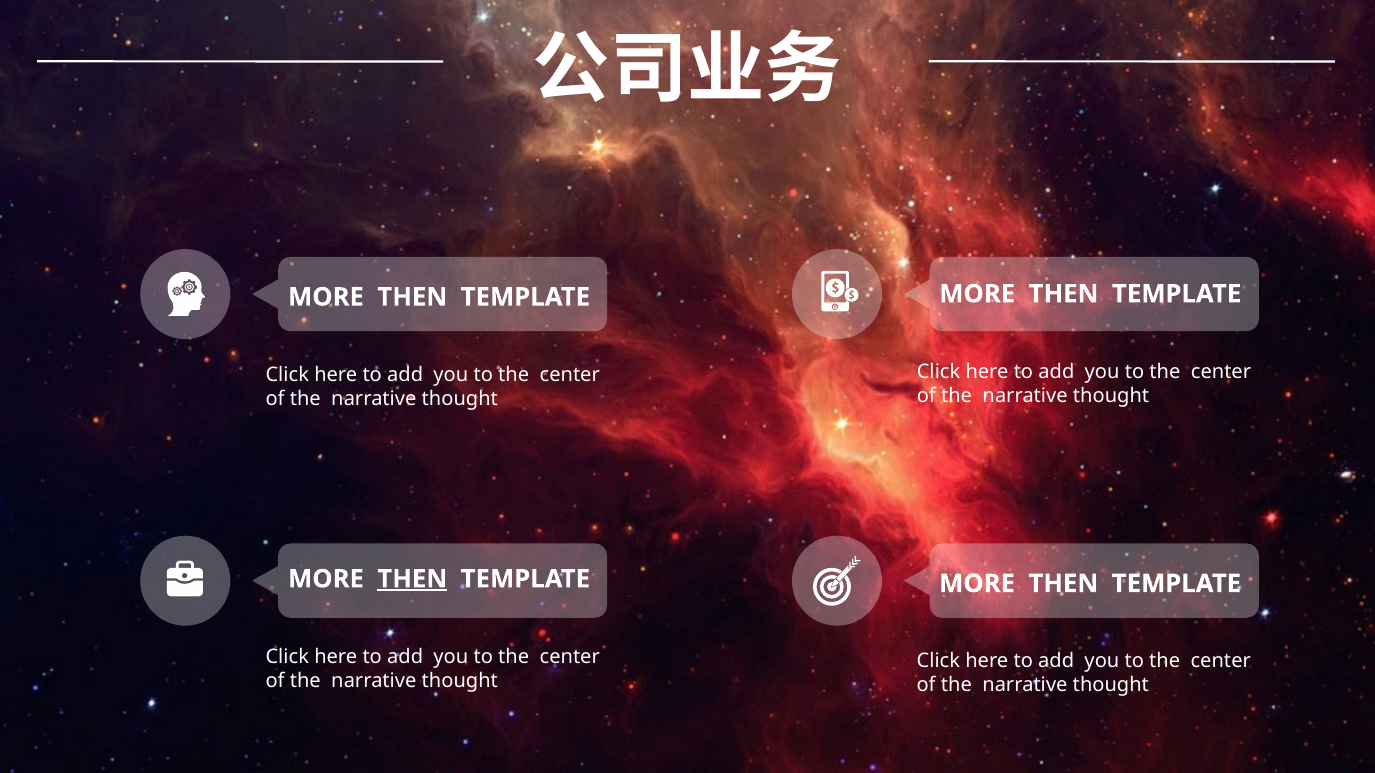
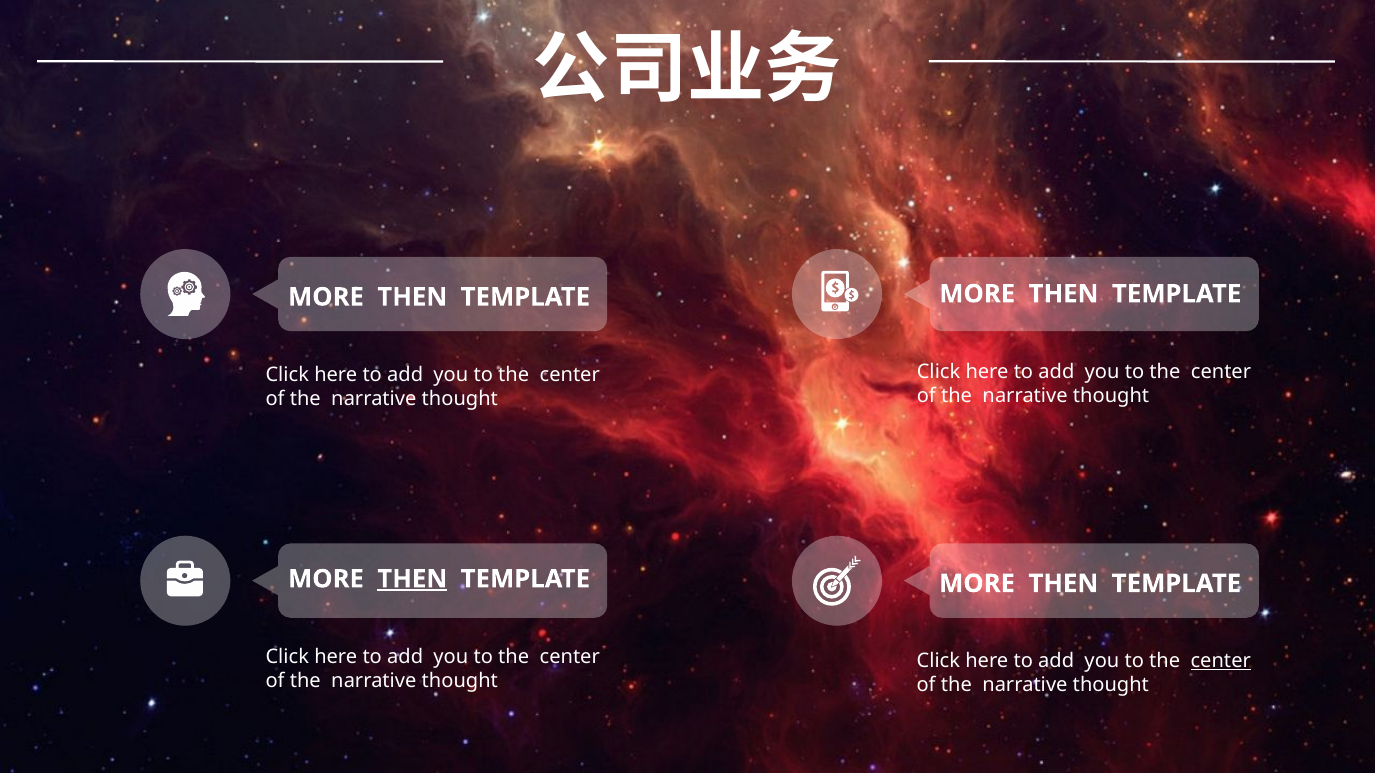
center at (1221, 661) underline: none -> present
